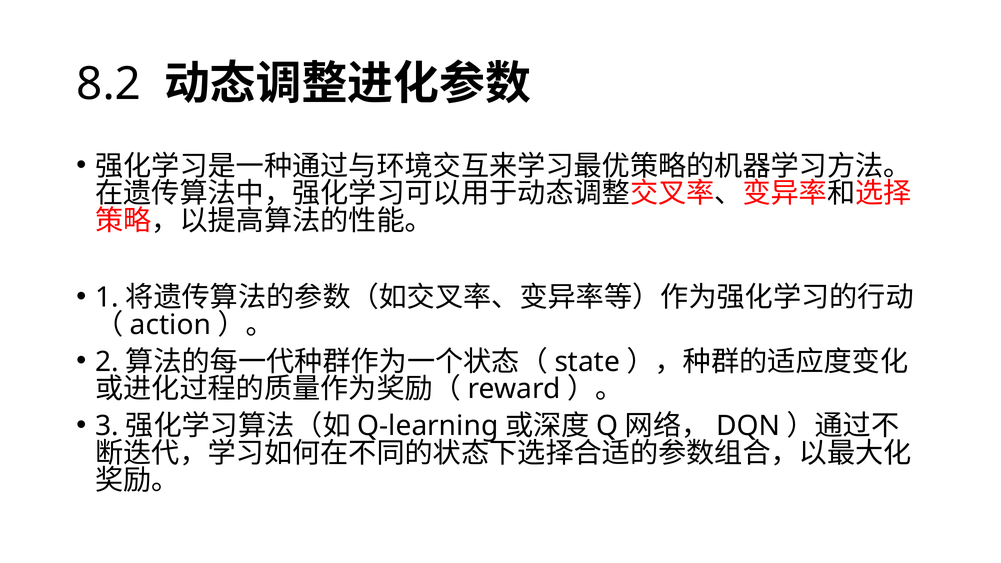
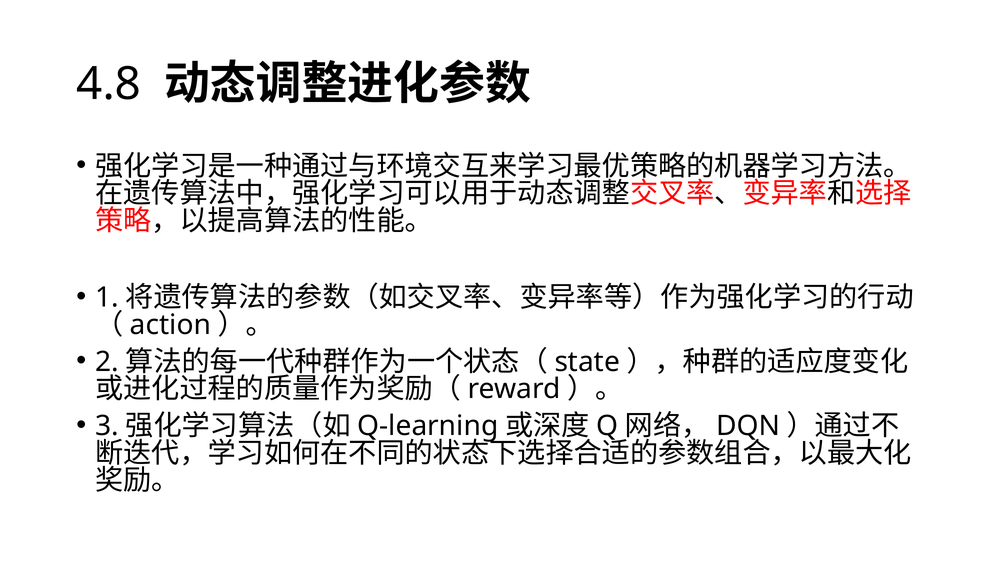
8.2: 8.2 -> 4.8
